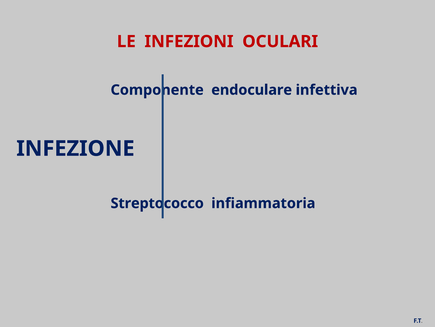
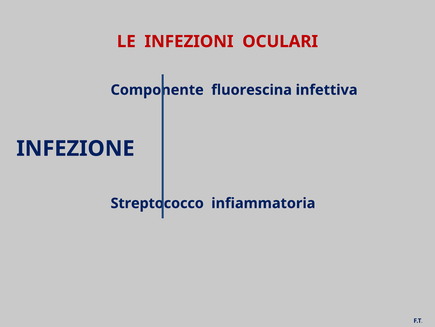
endoculare: endoculare -> fluorescina
